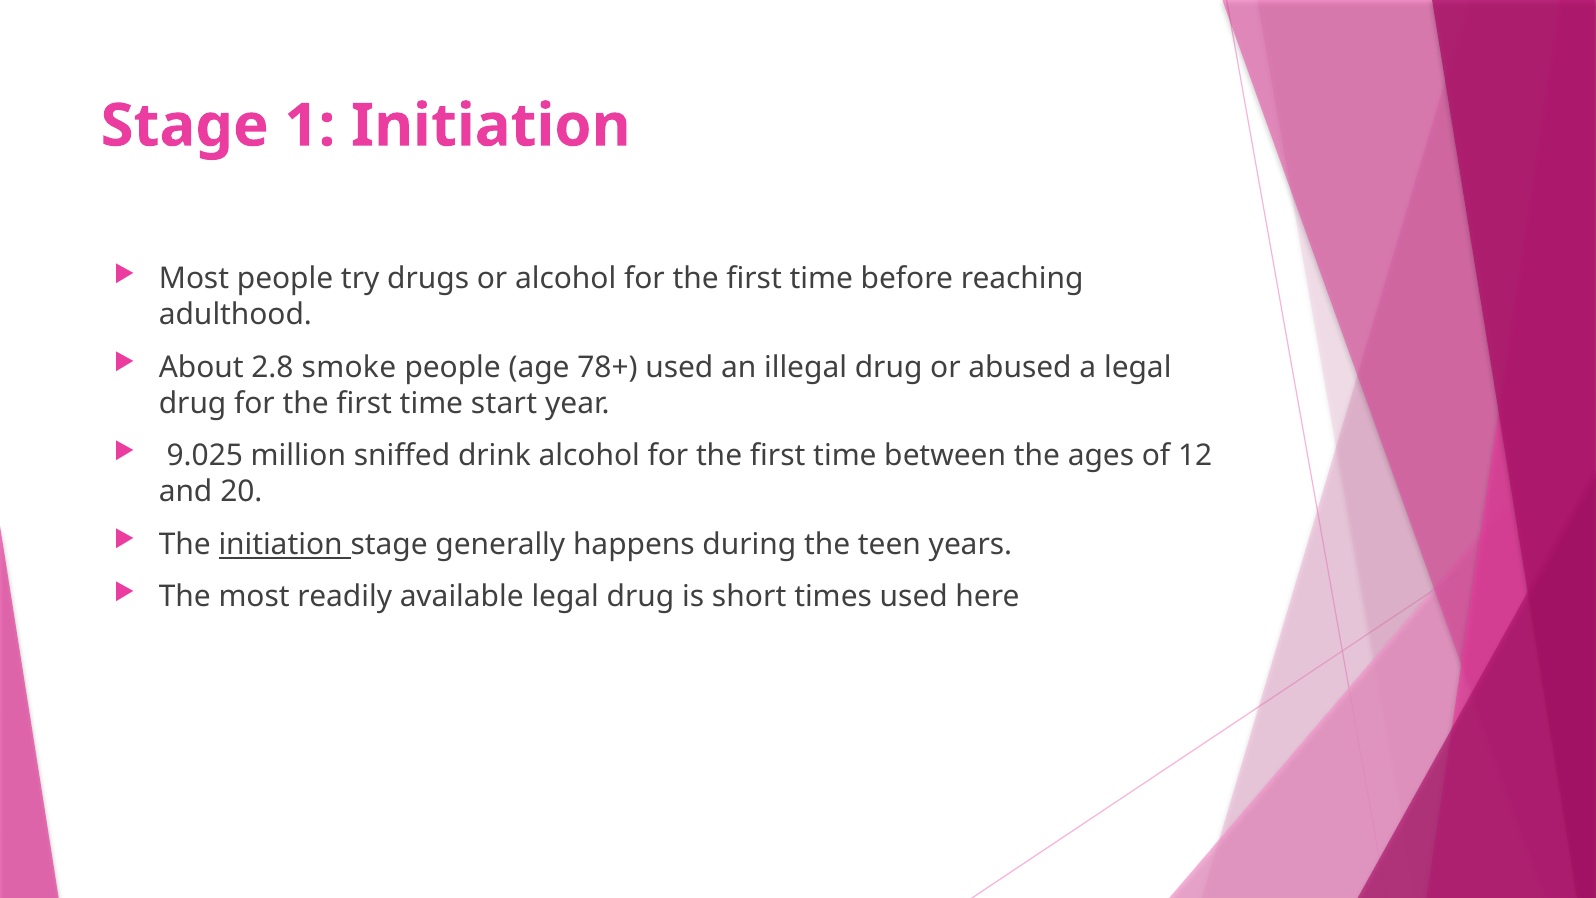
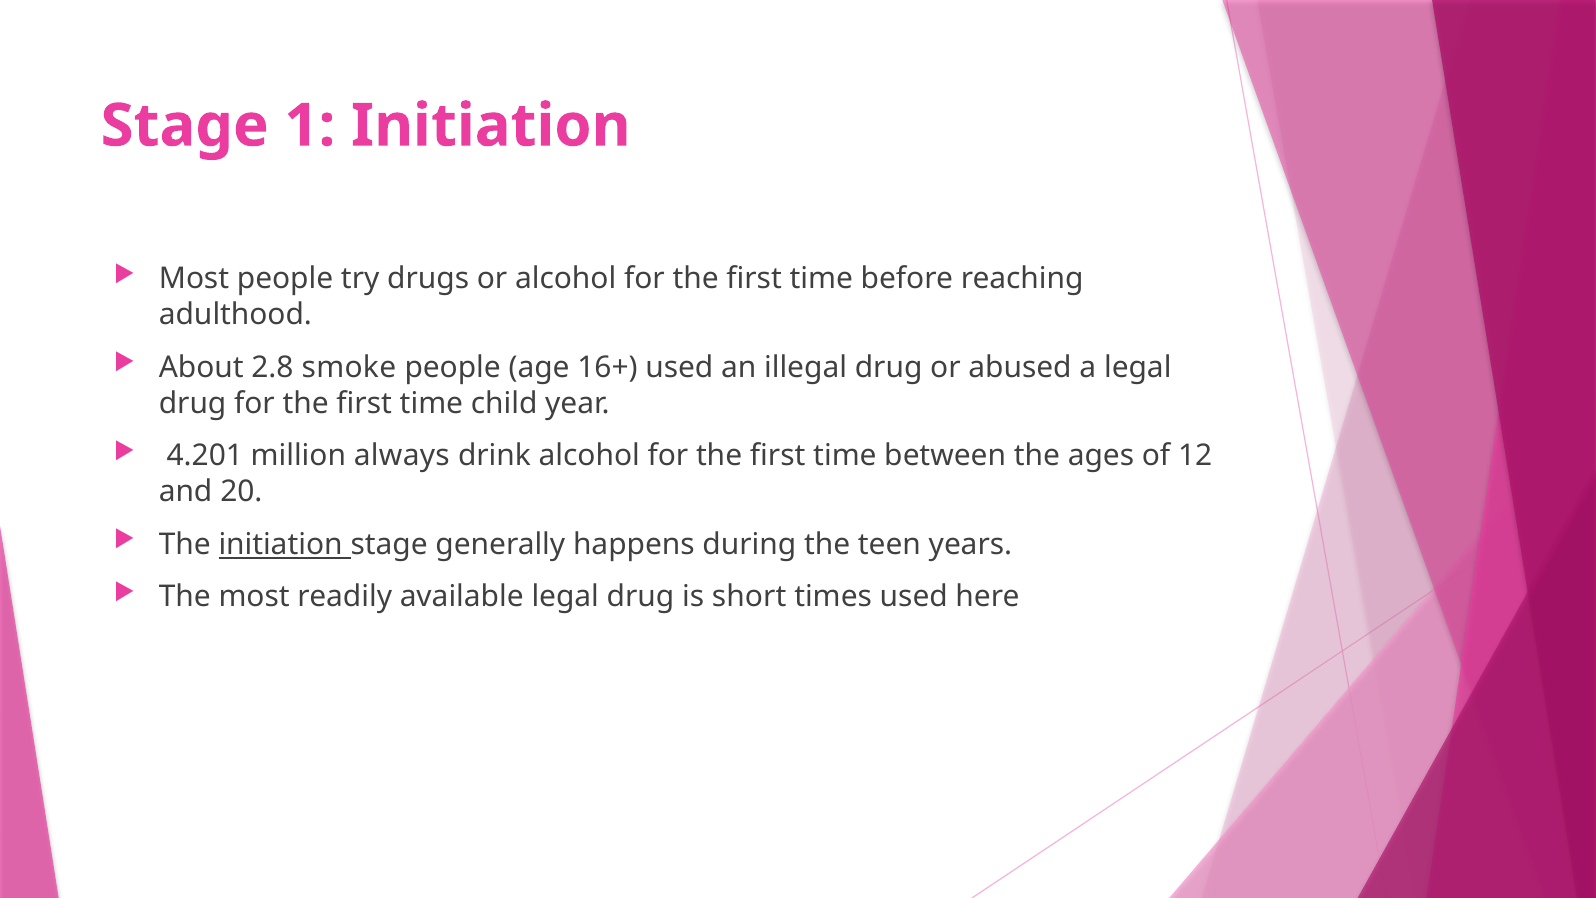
78+: 78+ -> 16+
start: start -> child
9.025: 9.025 -> 4.201
sniffed: sniffed -> always
